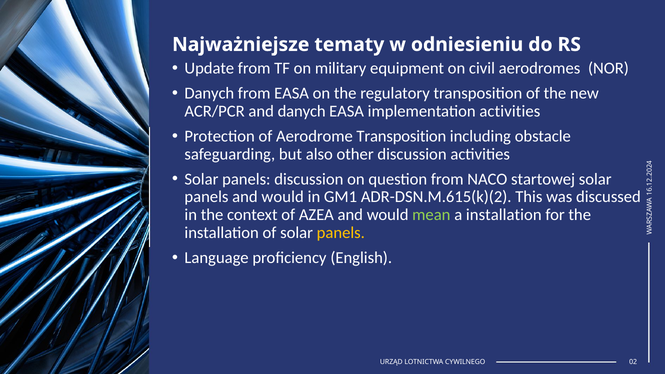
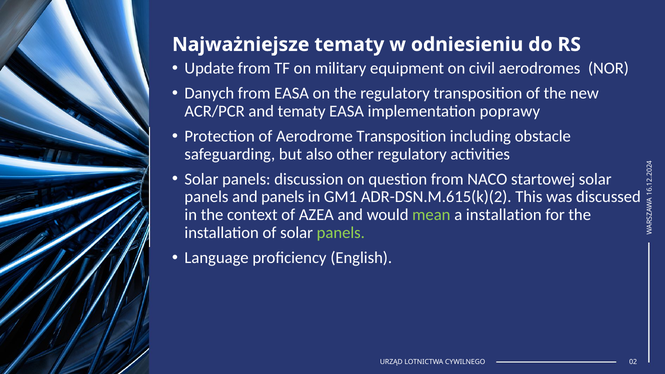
and danych: danych -> tematy
implementation activities: activities -> poprawy
other discussion: discussion -> regulatory
panels and would: would -> panels
panels at (341, 233) colour: yellow -> light green
